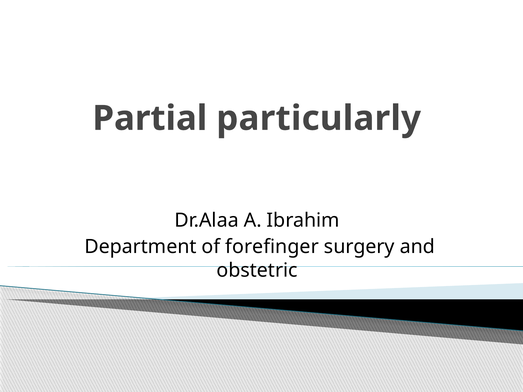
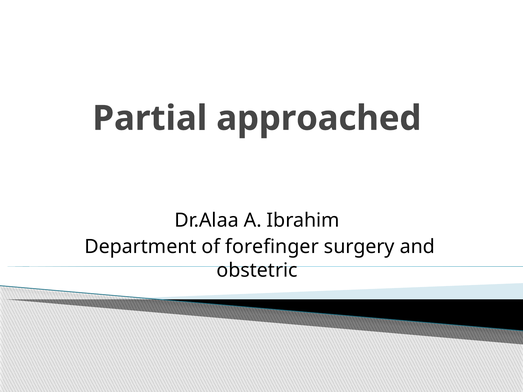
particularly: particularly -> approached
